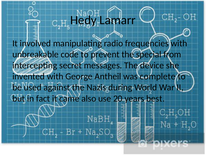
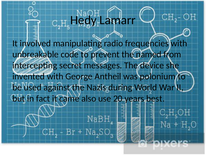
special: special -> named
complete: complete -> polonium
